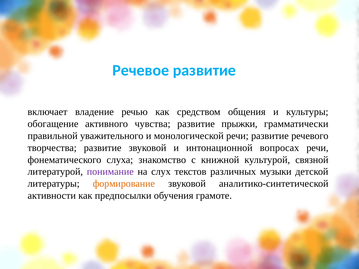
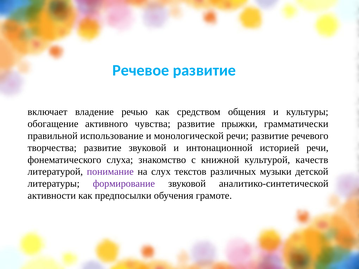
уважительного: уважительного -> использование
вопросах: вопросах -> историей
связной: связной -> качеств
формирование colour: orange -> purple
